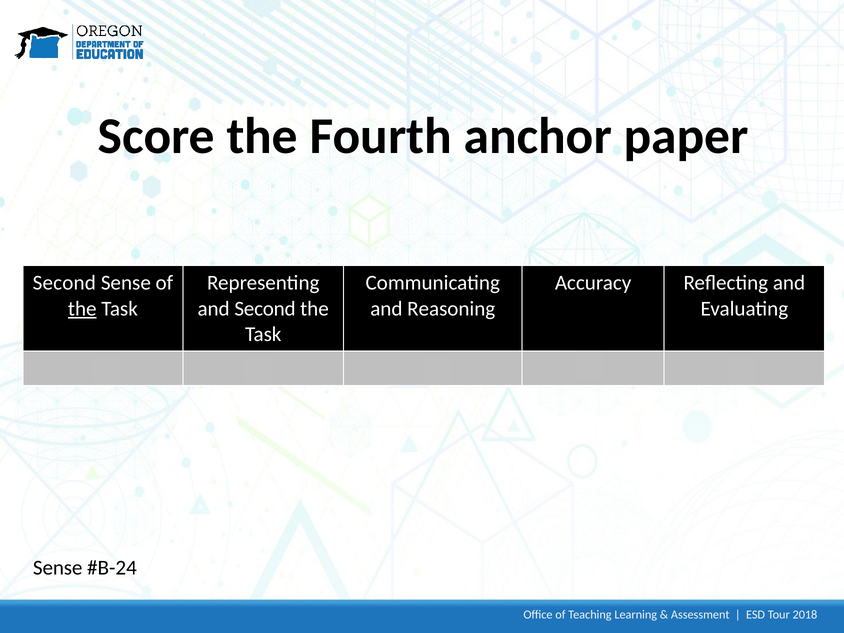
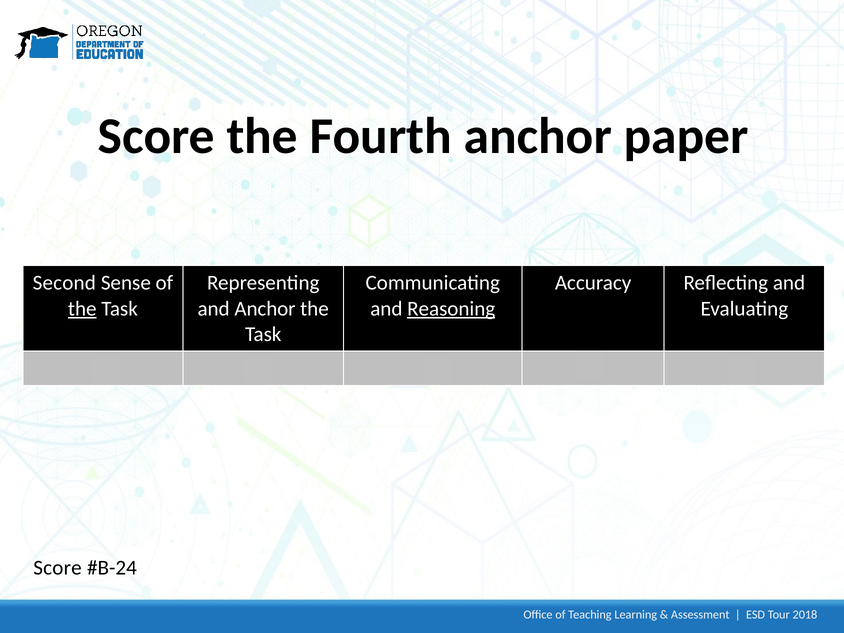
and Second: Second -> Anchor
Reasoning underline: none -> present
Sense at (58, 568): Sense -> Score
